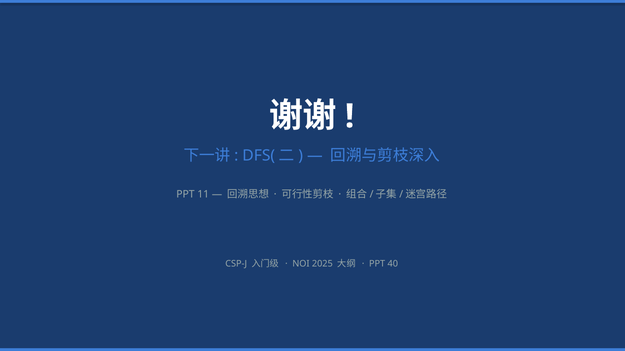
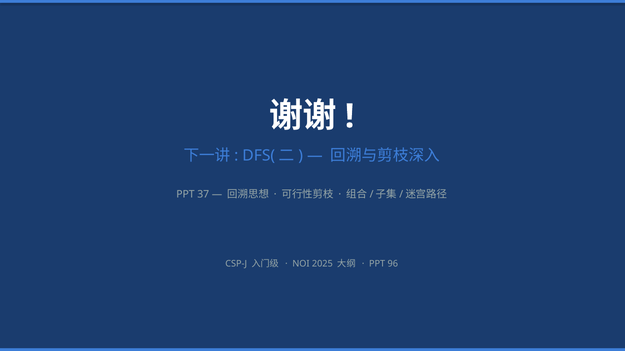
11: 11 -> 37
40: 40 -> 96
